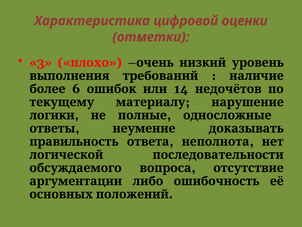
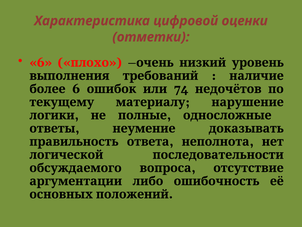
3 at (41, 63): 3 -> 6
14: 14 -> 74
